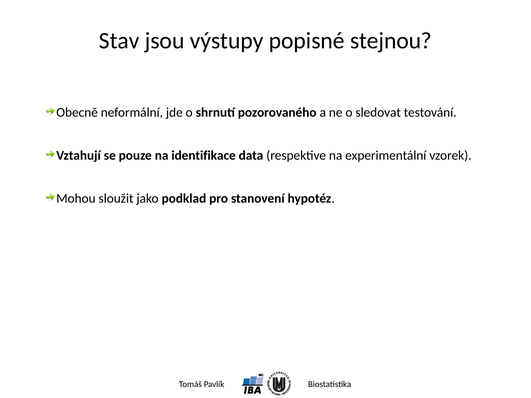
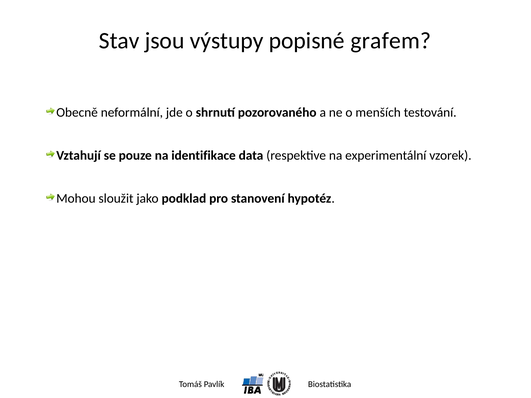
stejnou: stejnou -> grafem
sledovat: sledovat -> menších
